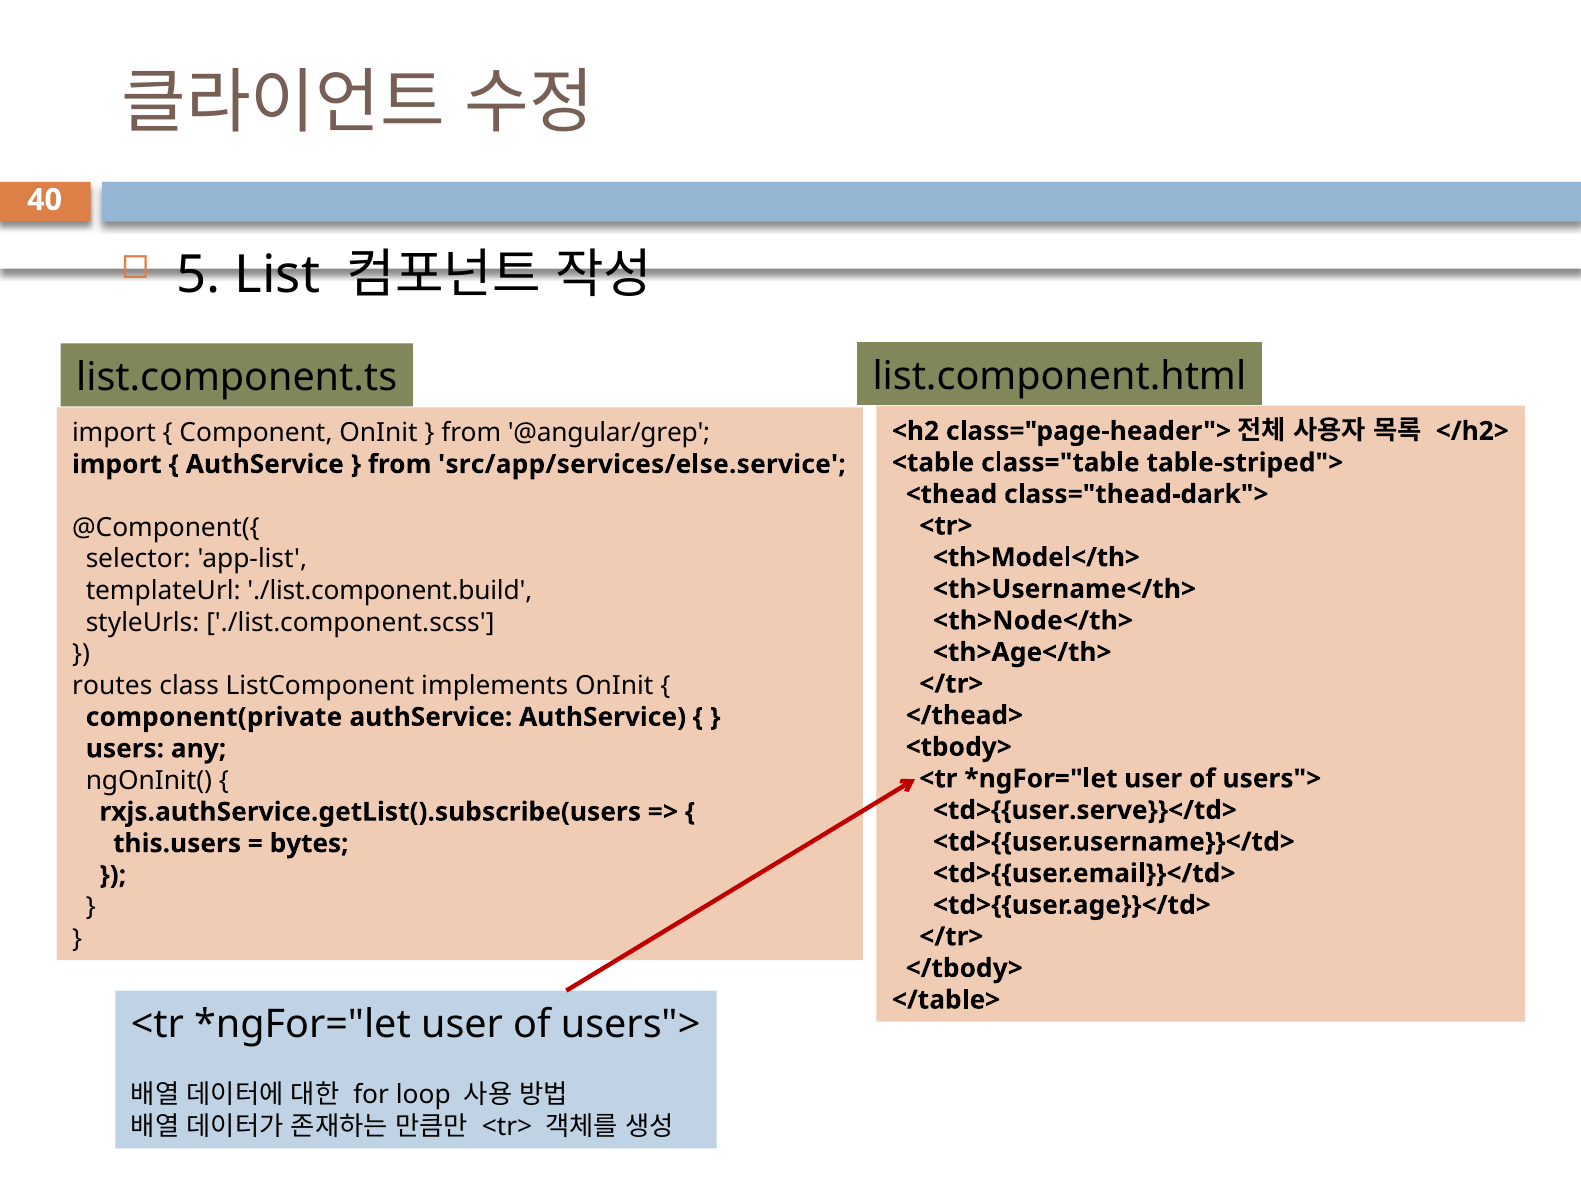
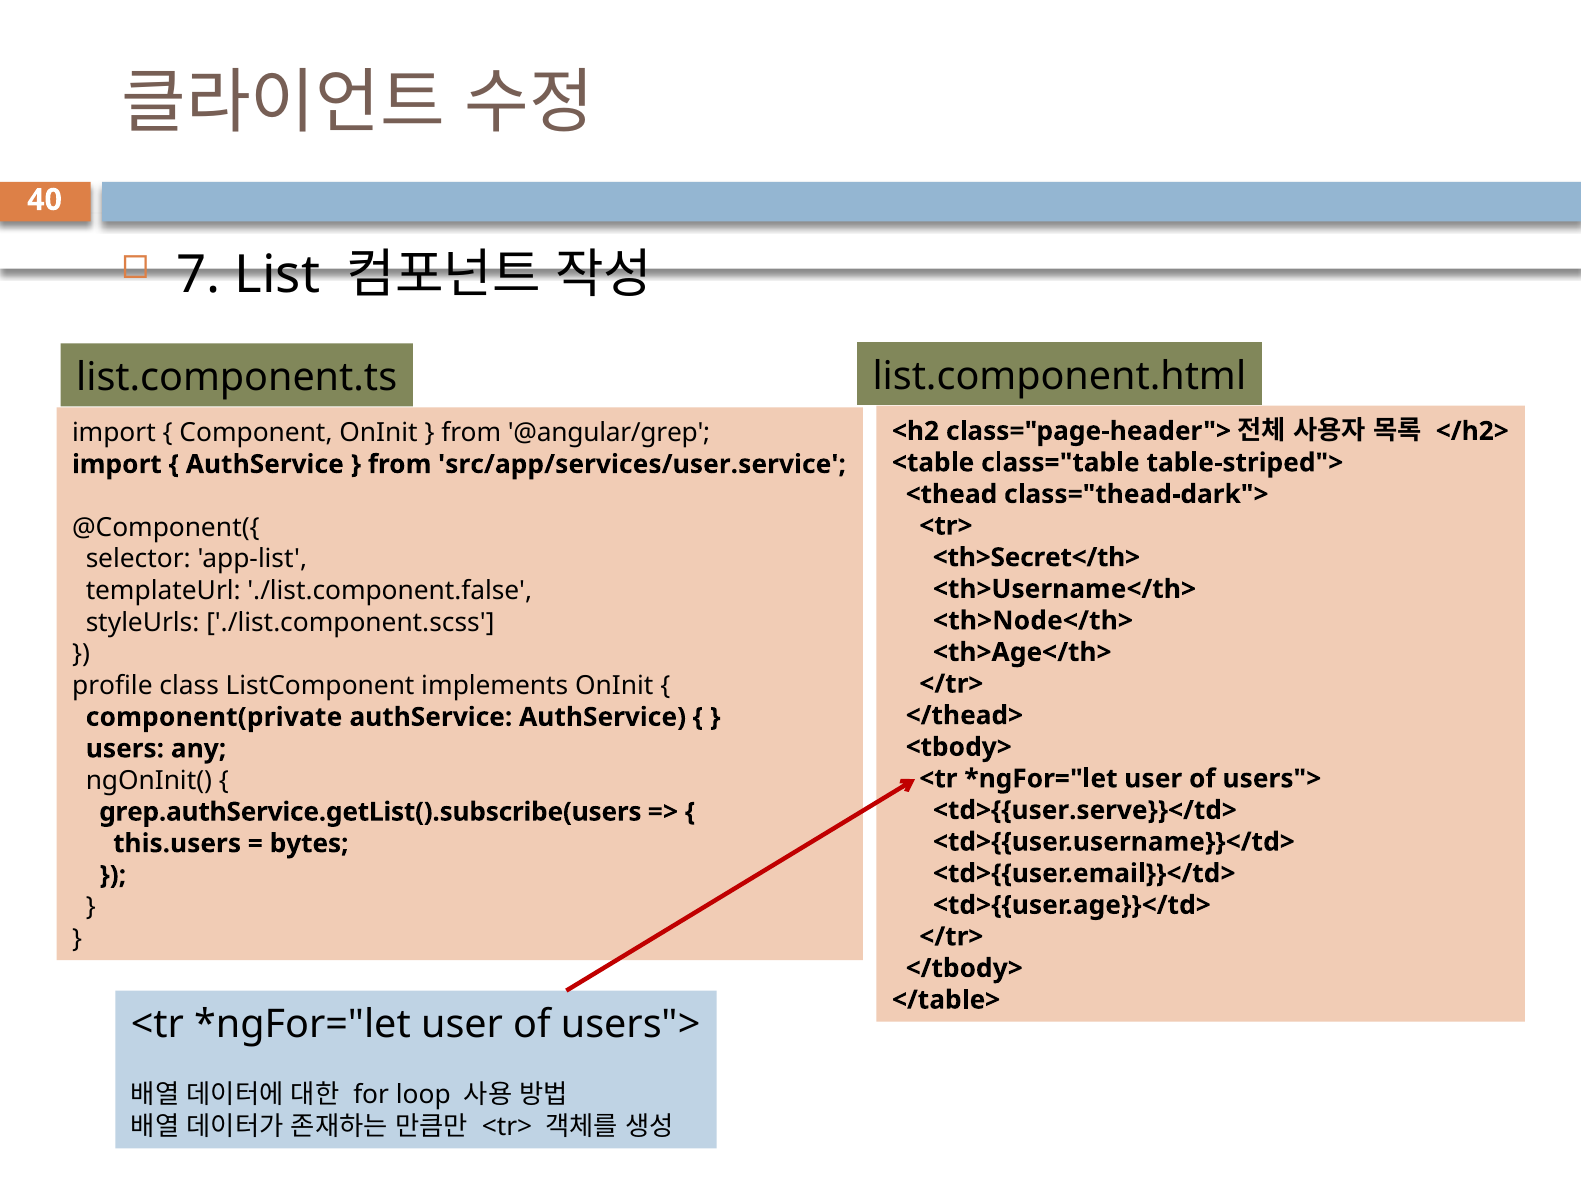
5: 5 -> 7
src/app/services/else.service: src/app/services/else.service -> src/app/services/user.service
<th>Model</th>: <th>Model</th> -> <th>Secret</th>
./list.component.build: ./list.component.build -> ./list.component.false
routes: routes -> profile
rxjs.authService.getList().subscribe(users: rxjs.authService.getList().subscribe(users -> grep.authService.getList().subscribe(users
